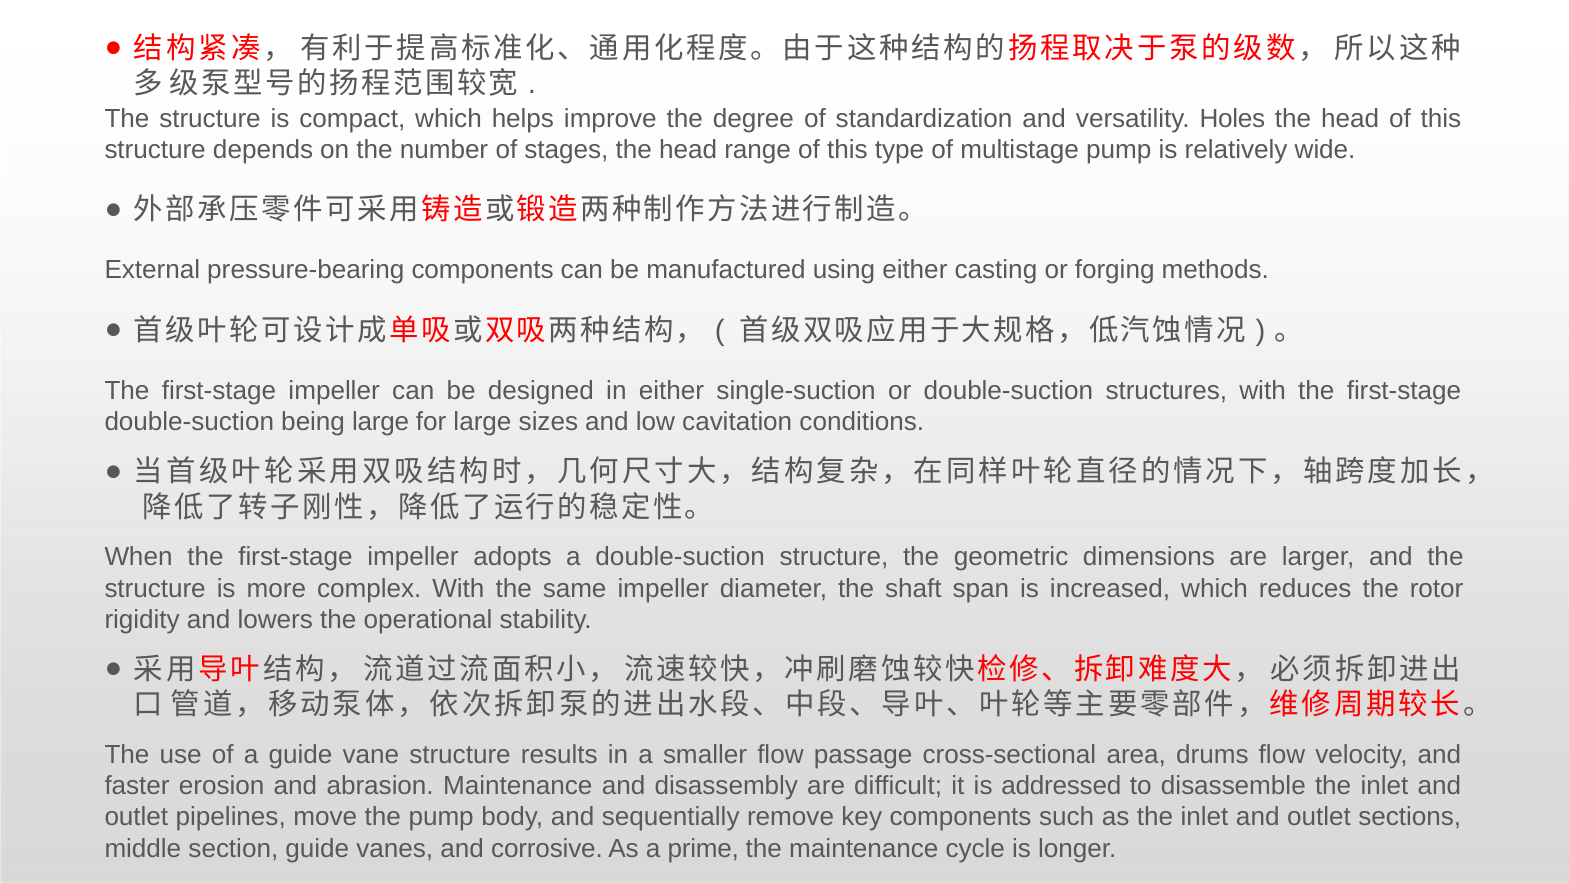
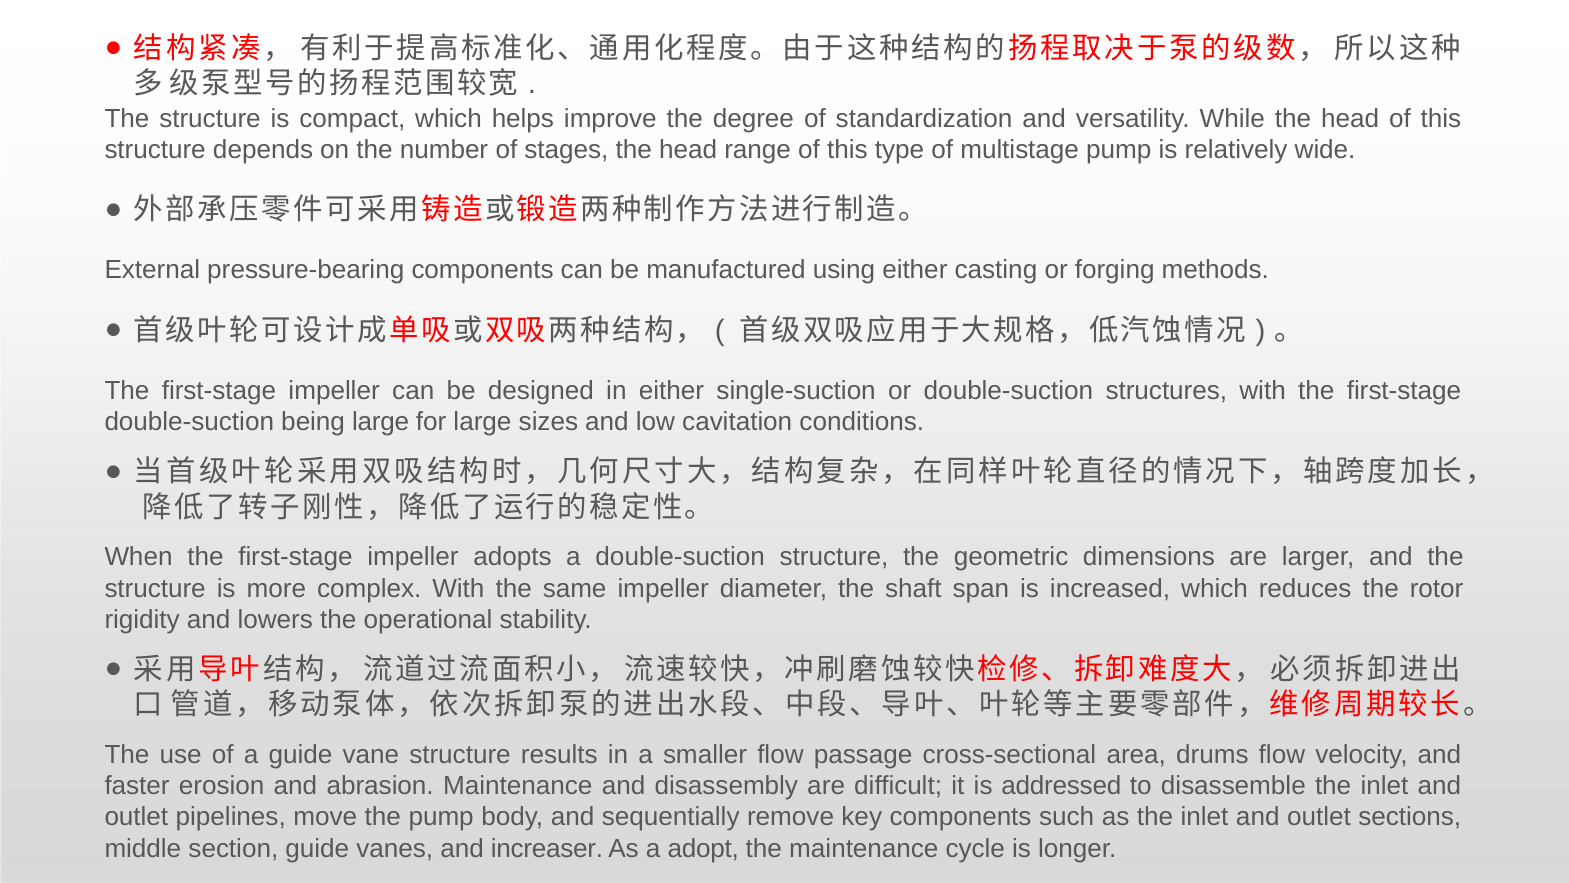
Holes: Holes -> While
corrosive: corrosive -> increaser
prime: prime -> adopt
